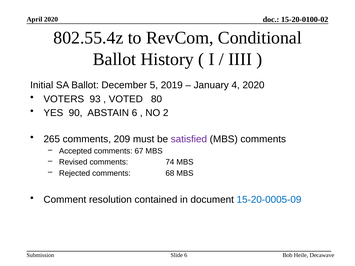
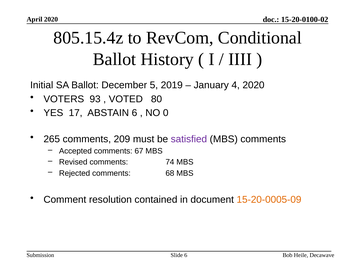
802.55.4z: 802.55.4z -> 805.15.4z
90: 90 -> 17
2: 2 -> 0
15-20-0005-09 colour: blue -> orange
